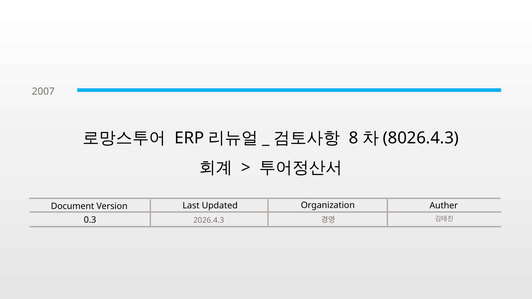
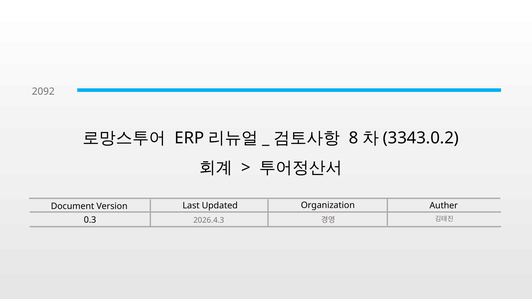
2007: 2007 -> 2092
8026.4.3: 8026.4.3 -> 3343.0.2
